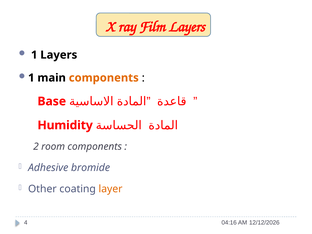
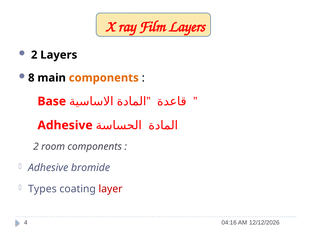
1 at (34, 55): 1 -> 2
1 at (31, 78): 1 -> 8
Humidity at (65, 125): Humidity -> Adhesive
Other: Other -> Types
layer colour: orange -> red
